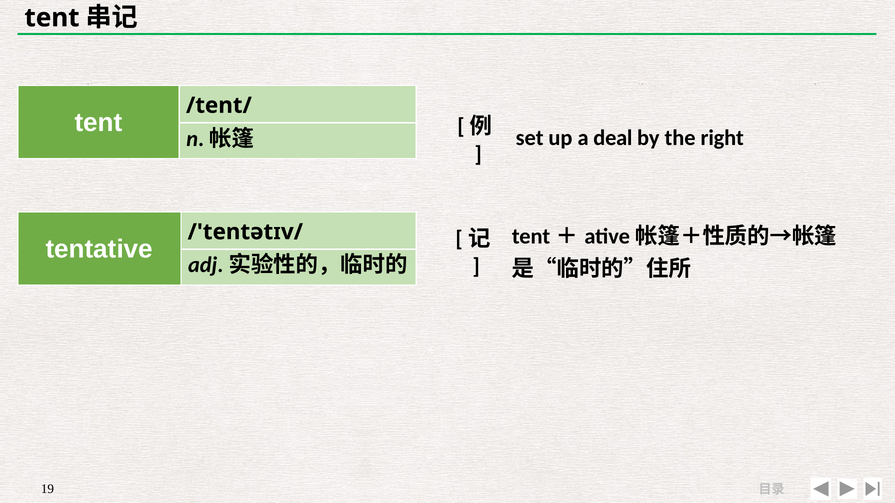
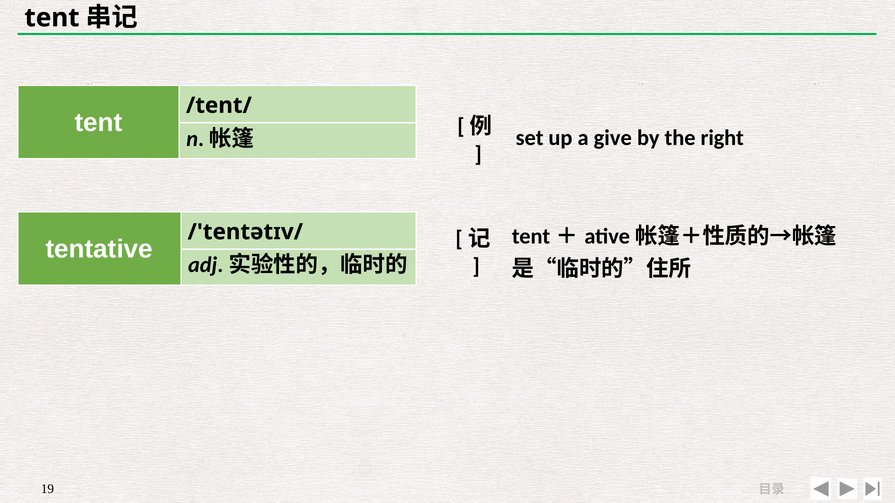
deal: deal -> give
